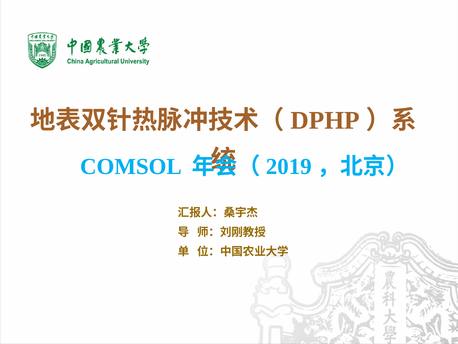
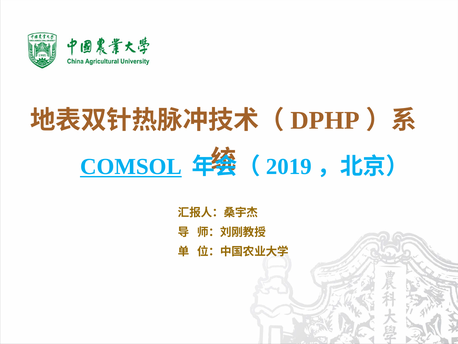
COMSOL underline: none -> present
